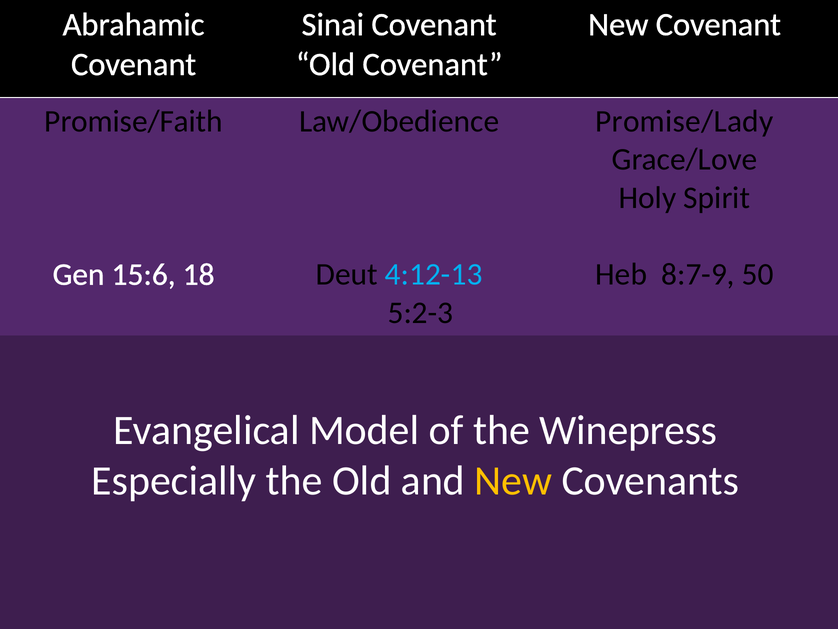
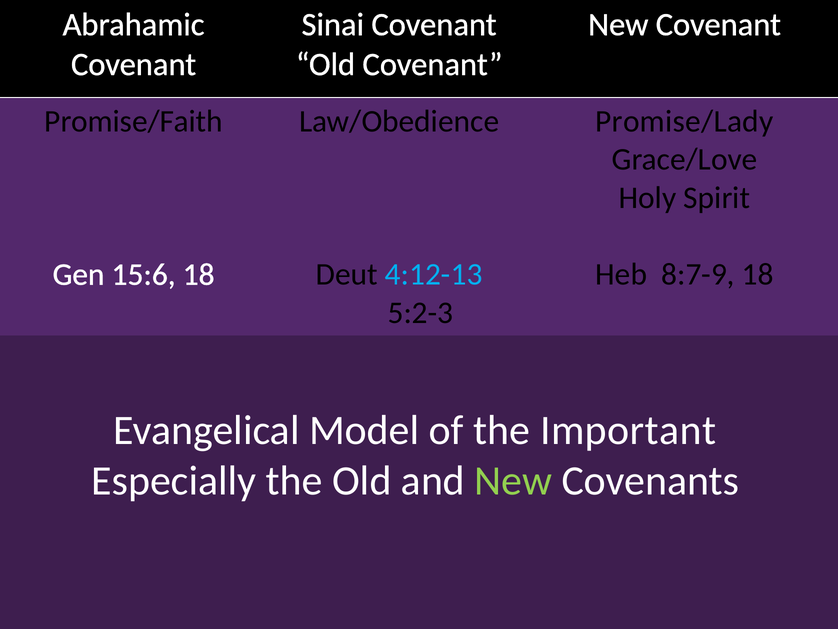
8:7-9 50: 50 -> 18
Winepress: Winepress -> Important
New at (513, 480) colour: yellow -> light green
